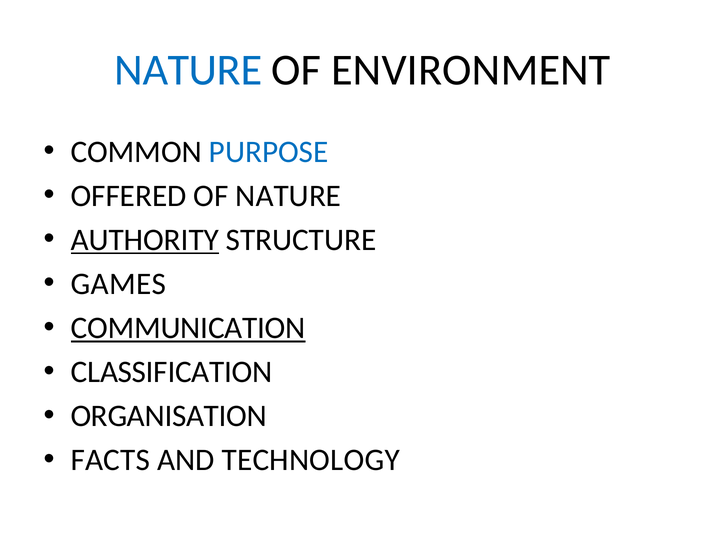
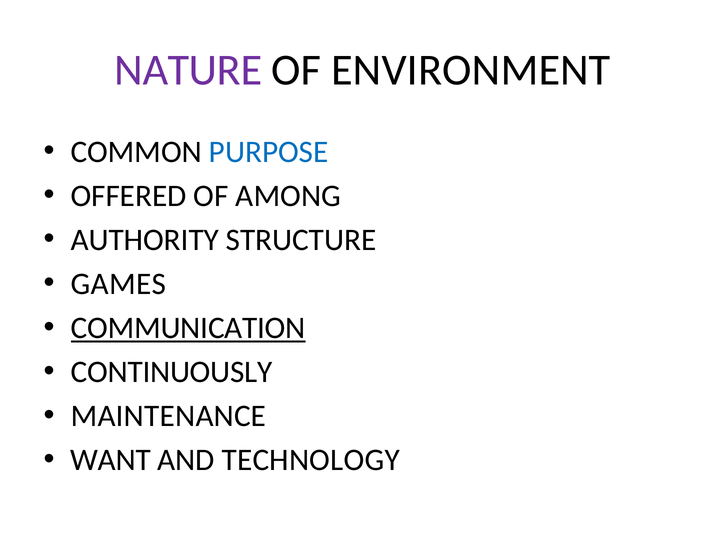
NATURE at (188, 70) colour: blue -> purple
OF NATURE: NATURE -> AMONG
AUTHORITY underline: present -> none
CLASSIFICATION: CLASSIFICATION -> CONTINUOUSLY
ORGANISATION: ORGANISATION -> MAINTENANCE
FACTS: FACTS -> WANT
